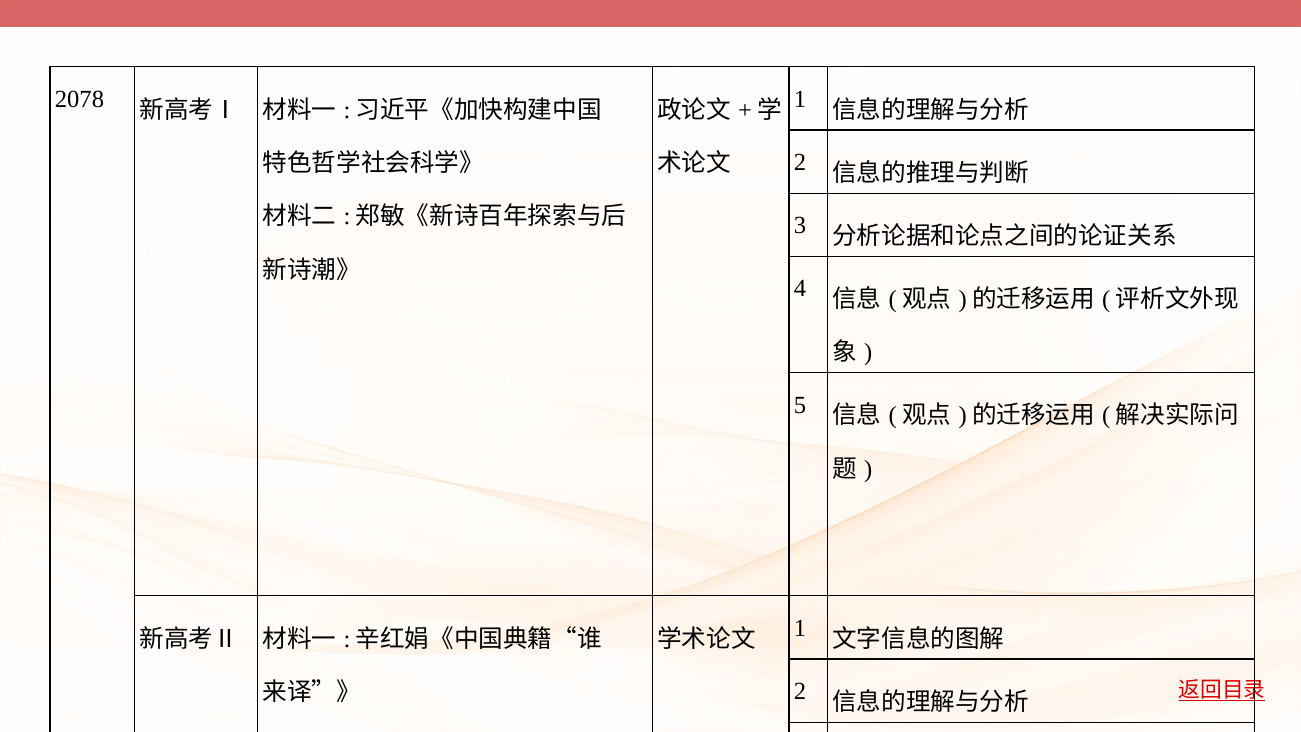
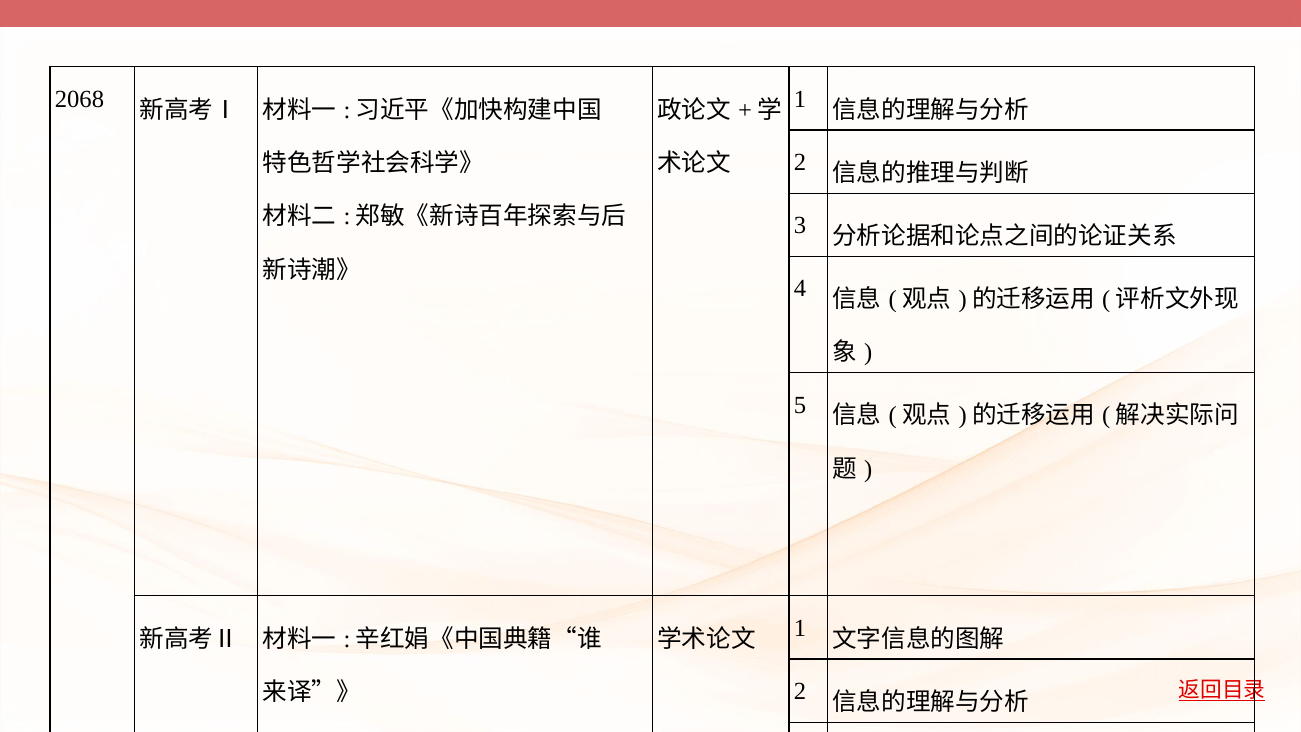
2078: 2078 -> 2068
